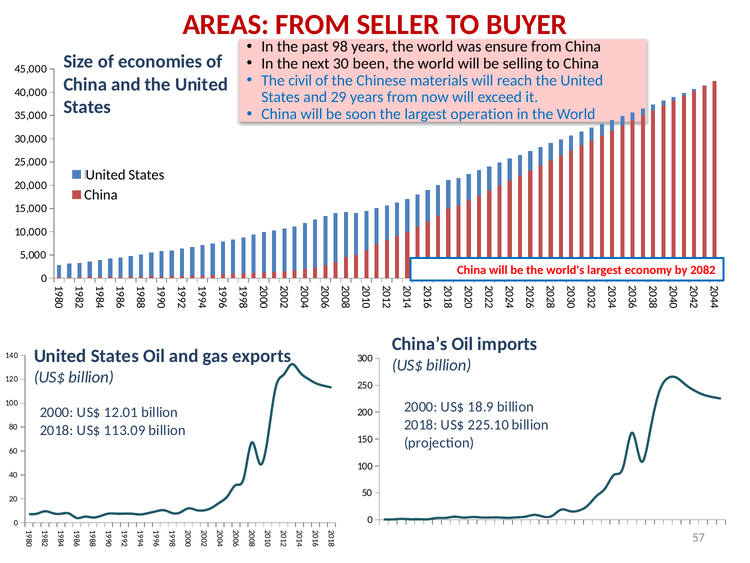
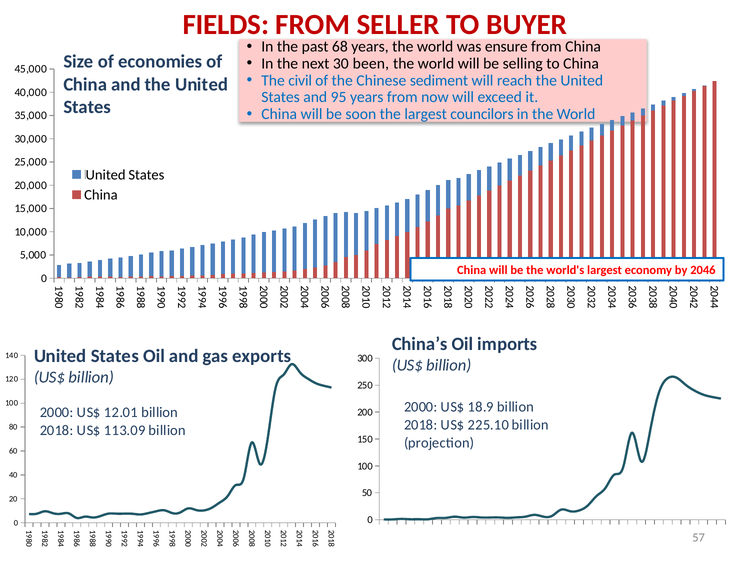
AREAS: AREAS -> FIELDS
98: 98 -> 68
materials: materials -> sediment
29: 29 -> 95
operation: operation -> councilors
2082: 2082 -> 2046
